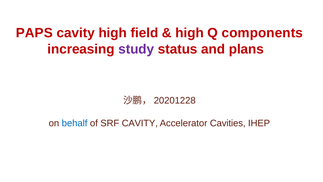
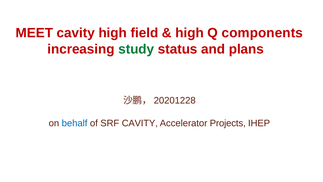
PAPS: PAPS -> MEET
study colour: purple -> green
Cavities: Cavities -> Projects
